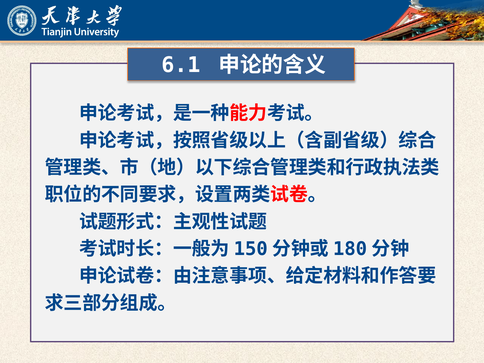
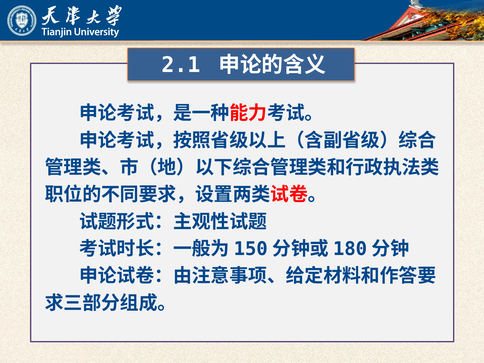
6.1: 6.1 -> 2.1
